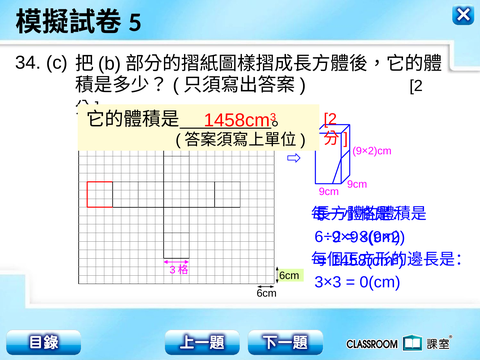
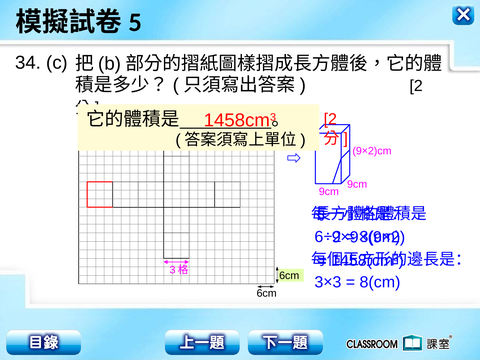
0(cm: 0(cm -> 8(cm
